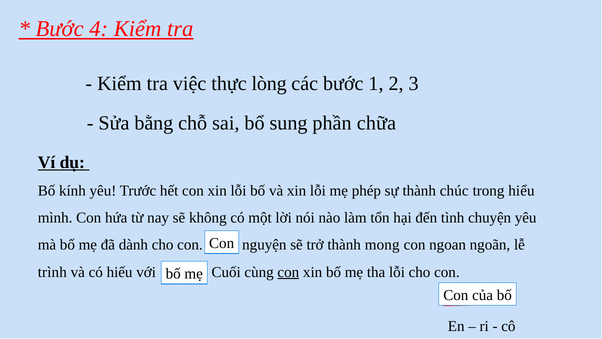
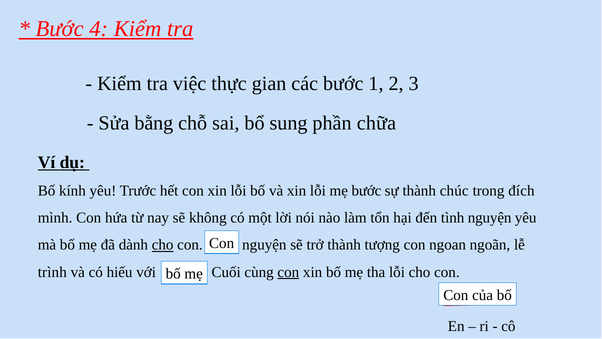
lòng: lòng -> gian
mẹ phép: phép -> bước
hiểu: hiểu -> đích
tình chuyện: chuyện -> nguyện
cho at (163, 245) underline: none -> present
mong: mong -> tượng
